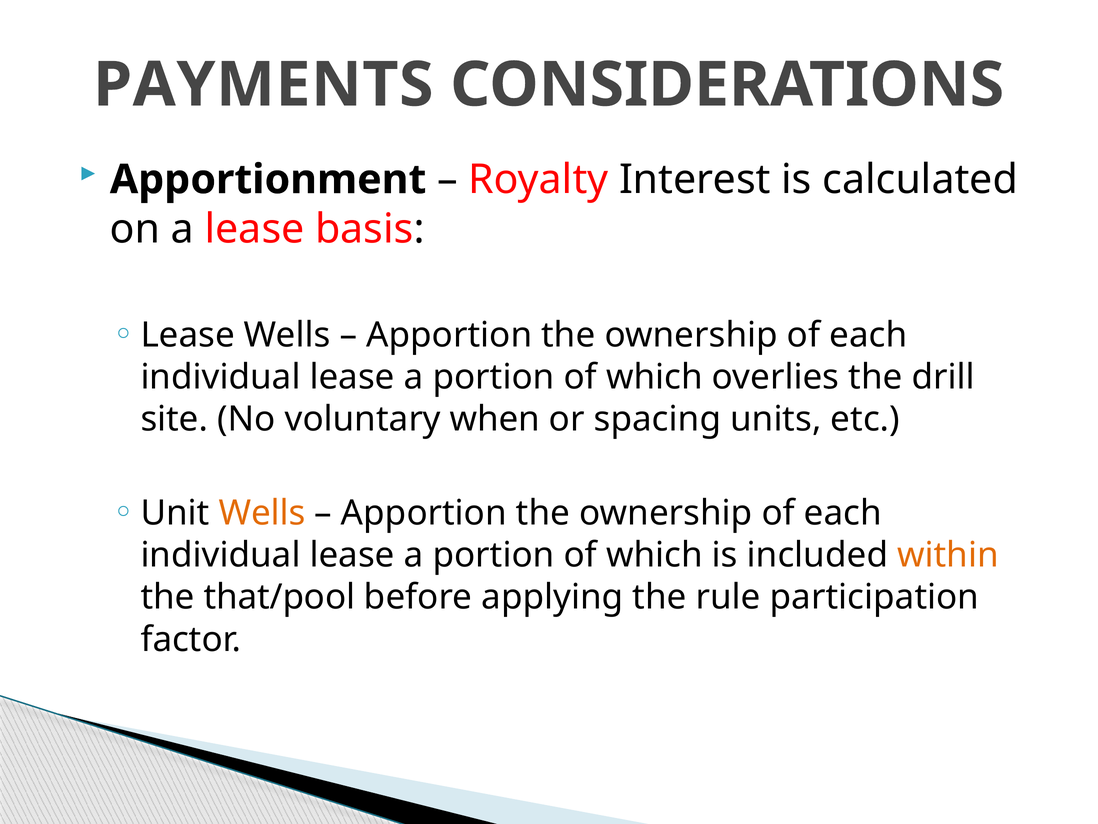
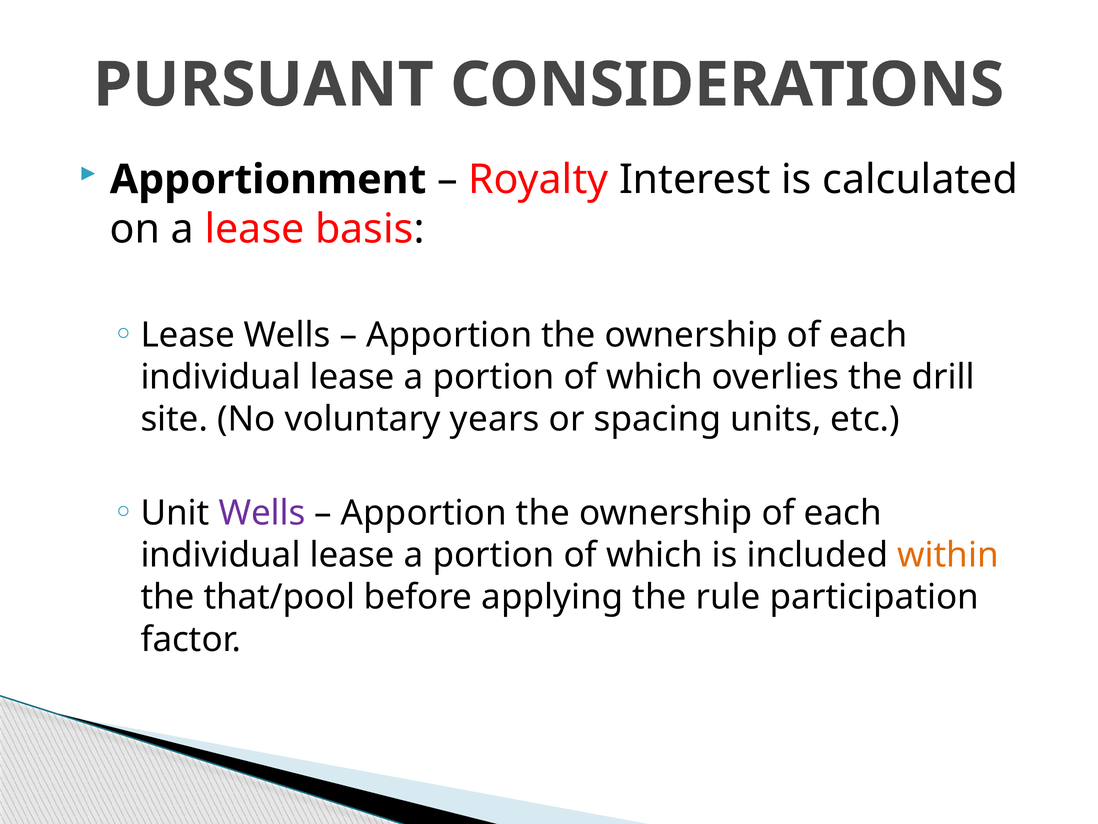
PAYMENTS: PAYMENTS -> PURSUANT
when: when -> years
Wells at (262, 513) colour: orange -> purple
